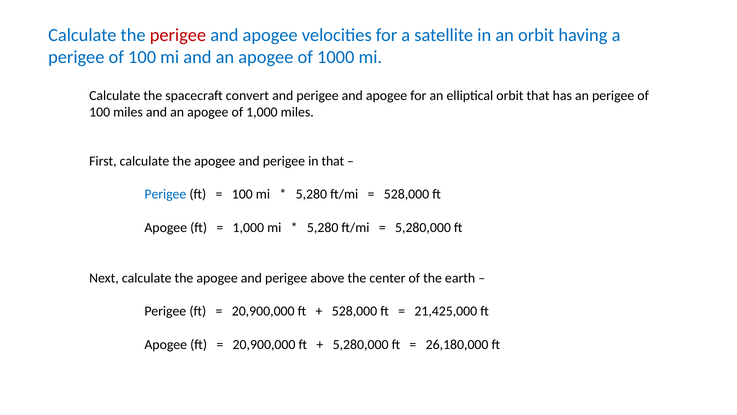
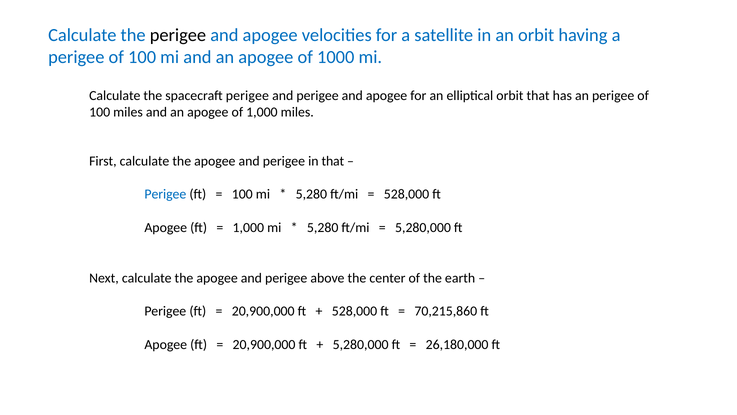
perigee at (178, 35) colour: red -> black
spacecraft convert: convert -> perigee
21,425,000: 21,425,000 -> 70,215,860
